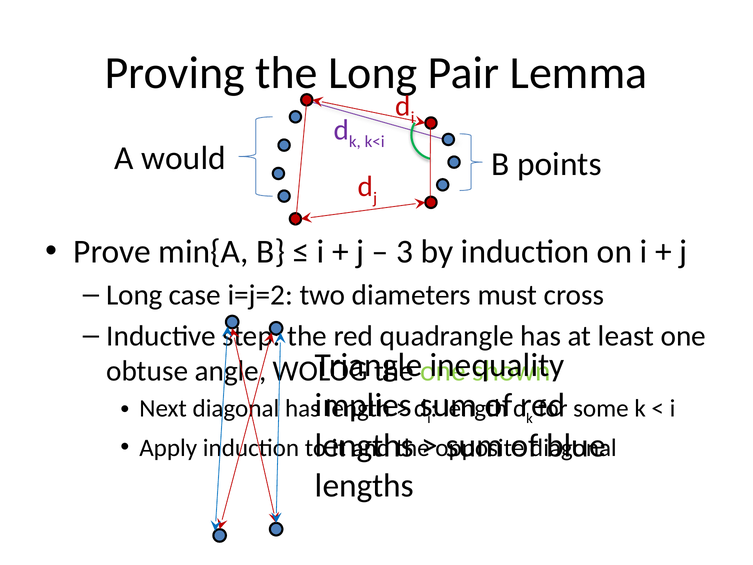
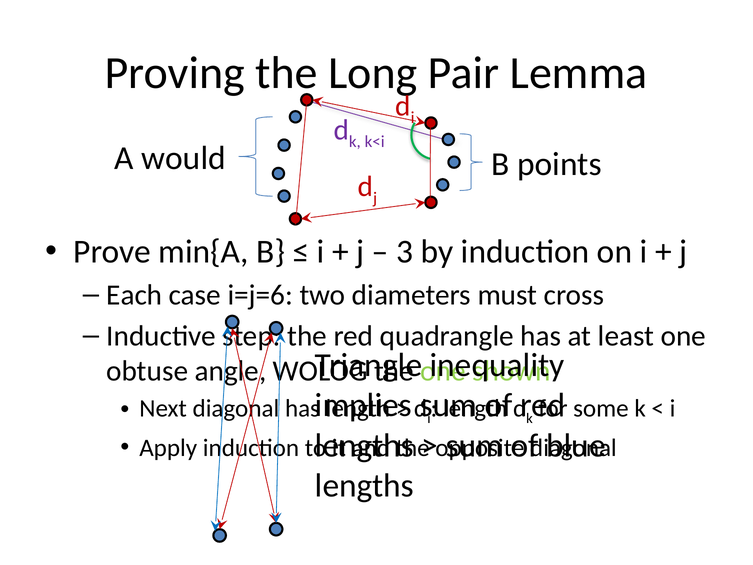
Long at (134, 295): Long -> Each
i=j=2: i=j=2 -> i=j=6
